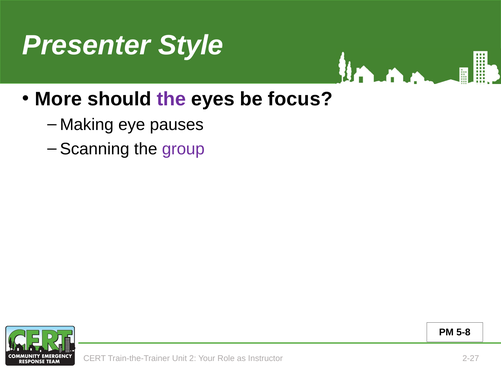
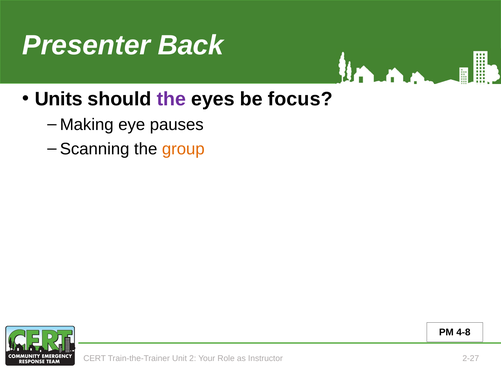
Style: Style -> Back
More: More -> Units
group colour: purple -> orange
5-8: 5-8 -> 4-8
